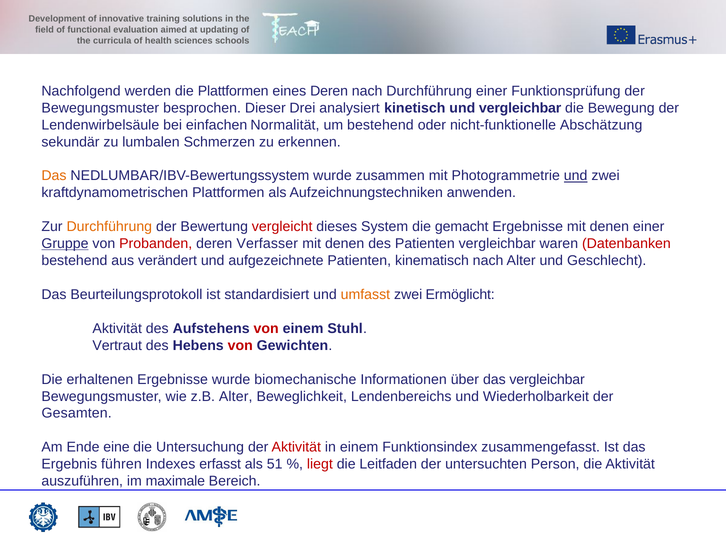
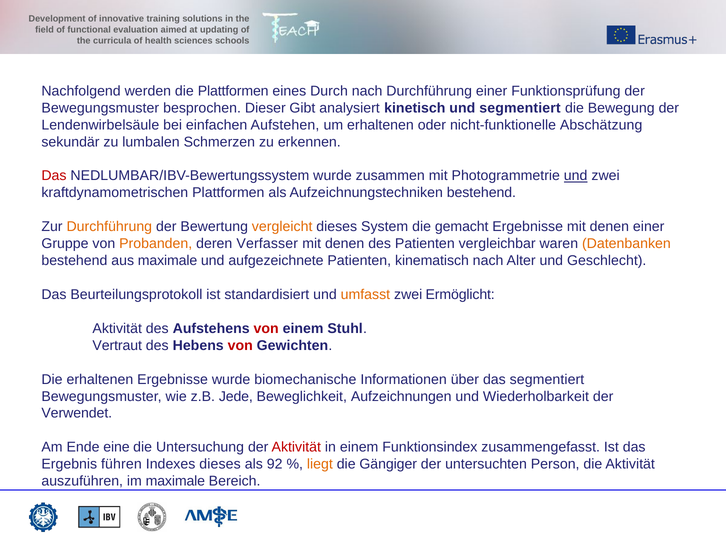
eines Deren: Deren -> Durch
Drei: Drei -> Gibt
und vergleichbar: vergleichbar -> segmentiert
Normalität: Normalität -> Aufstehen
um bestehend: bestehend -> erhaltenen
Das at (54, 176) colour: orange -> red
Aufzeichnungstechniken anwenden: anwenden -> bestehend
vergleicht colour: red -> orange
Gruppe underline: present -> none
Probanden colour: red -> orange
Datenbanken colour: red -> orange
aus verändert: verändert -> maximale
das vergleichbar: vergleichbar -> segmentiert
z.B Alter: Alter -> Jede
Lendenbereichs: Lendenbereichs -> Aufzeichnungen
Gesamten: Gesamten -> Verwendet
Indexes erfasst: erfasst -> dieses
51: 51 -> 92
liegt colour: red -> orange
Leitfaden: Leitfaden -> Gängiger
